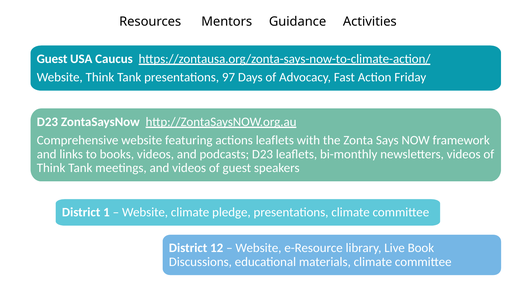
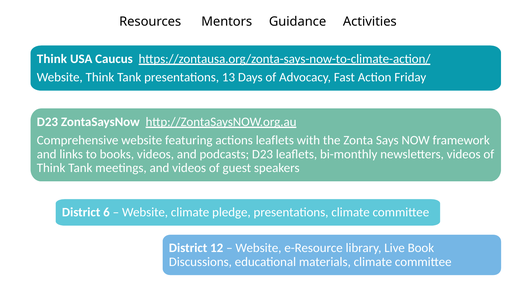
Guest at (52, 59): Guest -> Think
97: 97 -> 13
1: 1 -> 6
